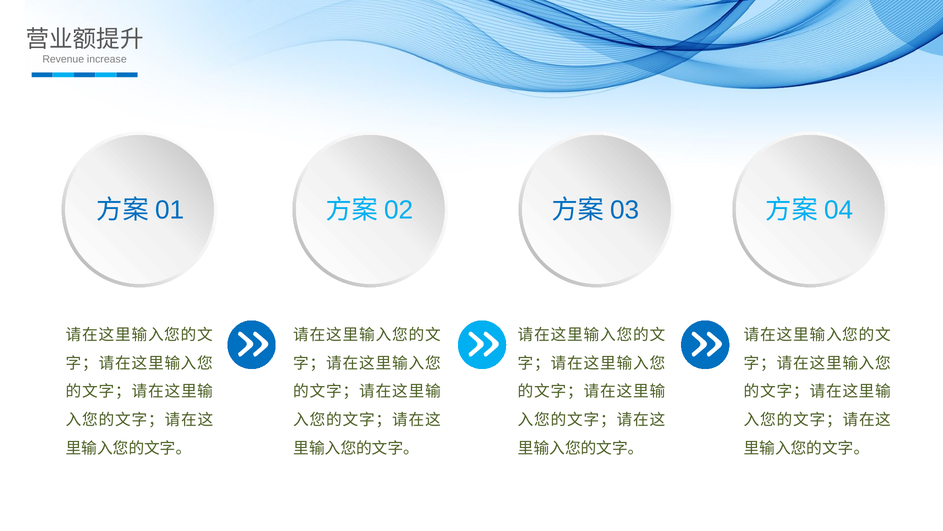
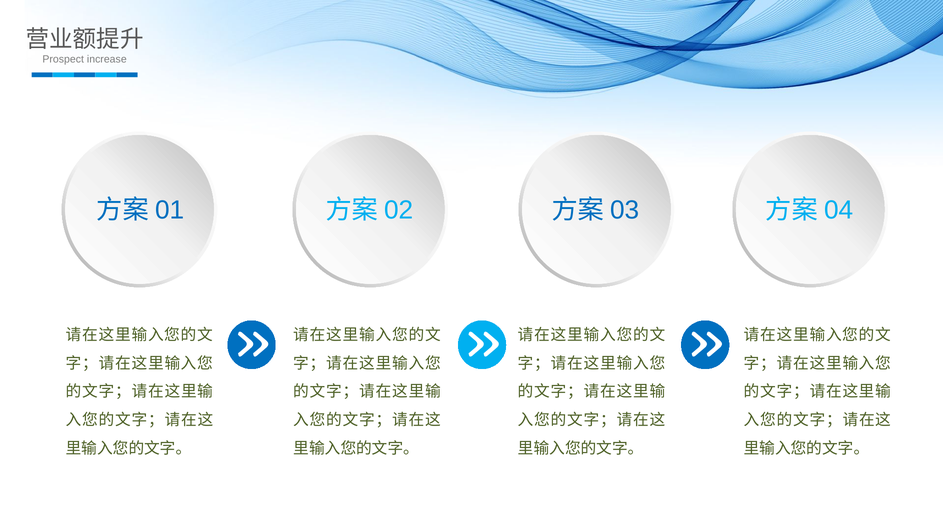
Revenue: Revenue -> Prospect
